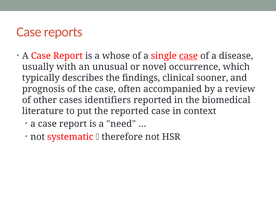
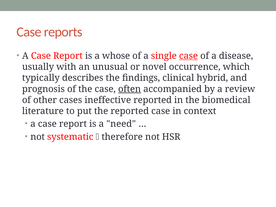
sooner: sooner -> hybrid
often underline: none -> present
identifiers: identifiers -> ineffective
